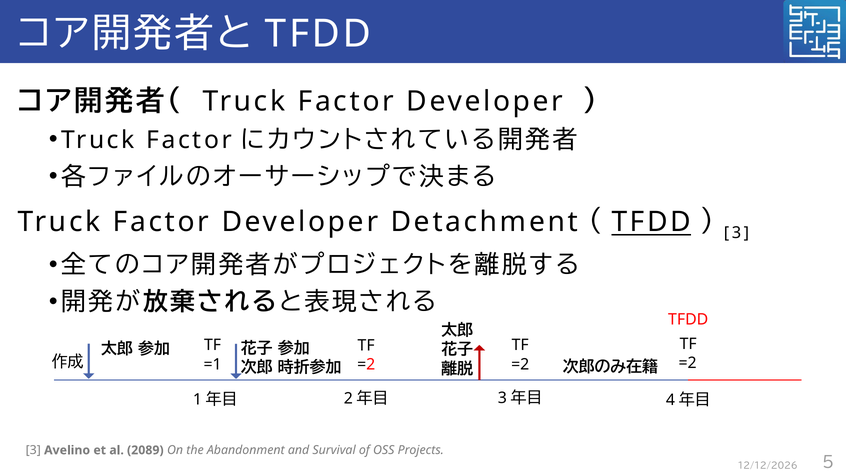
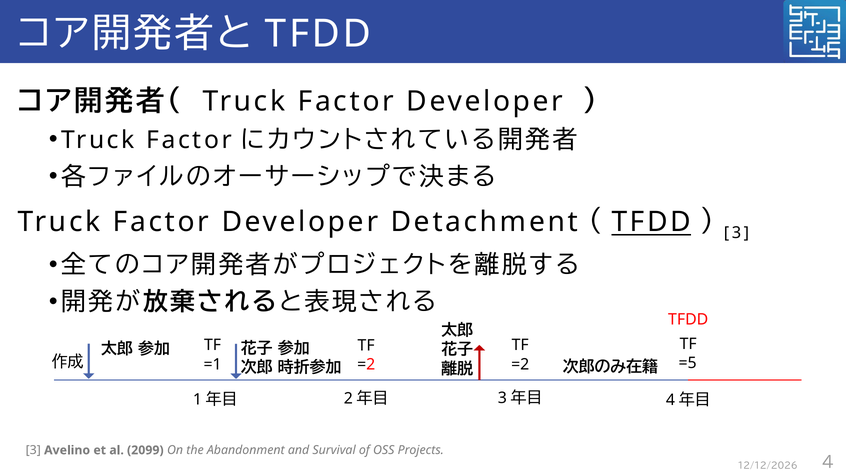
=2 at (688, 363): =2 -> =5
2089: 2089 -> 2099
5 at (828, 463): 5 -> 4
